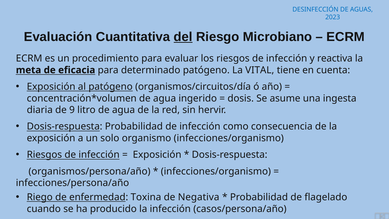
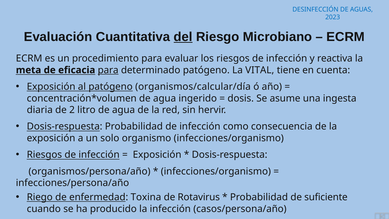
para at (108, 70) underline: none -> present
organismos/circuitos/día: organismos/circuitos/día -> organismos/calcular/día
9: 9 -> 2
Negativa: Negativa -> Rotavirus
flagelado: flagelado -> suficiente
